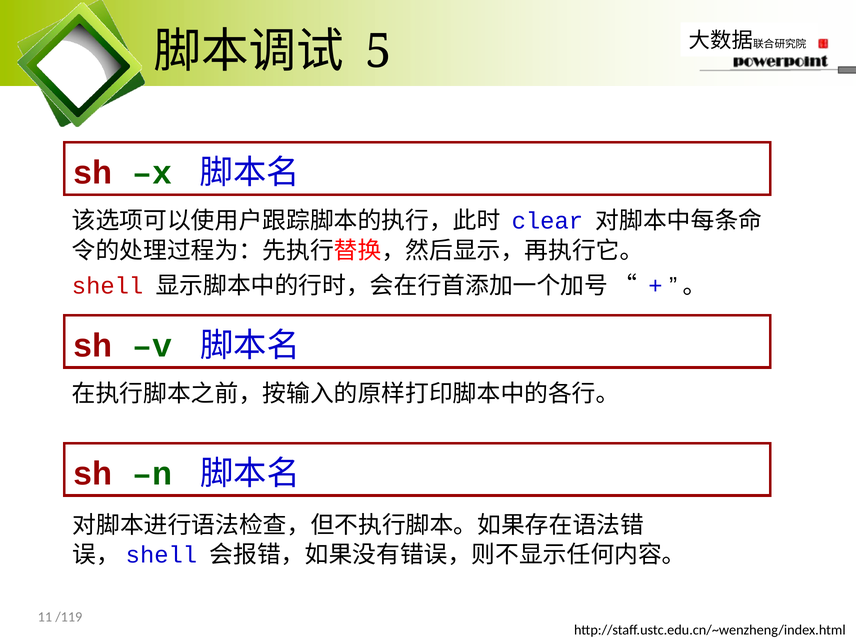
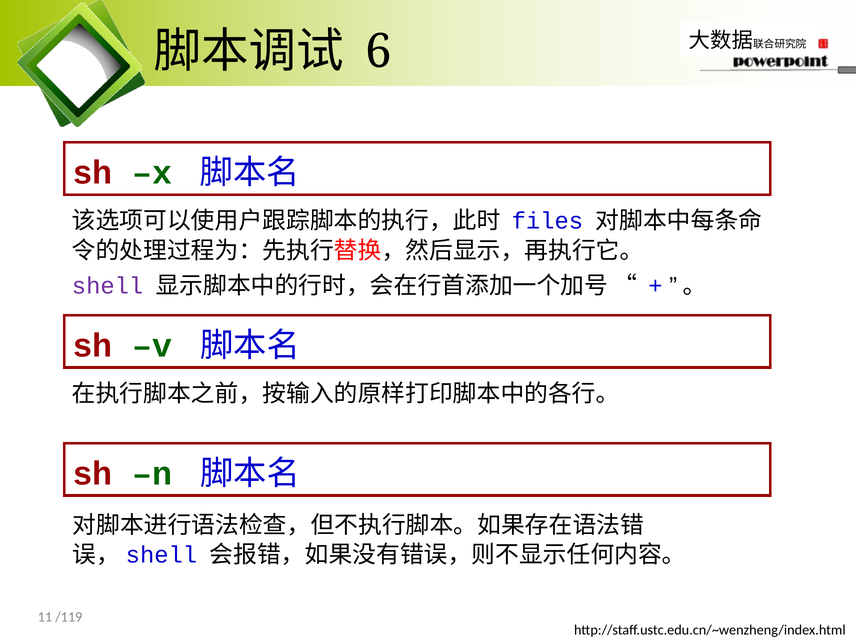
5: 5 -> 6
clear: clear -> files
shell colour: red -> purple
